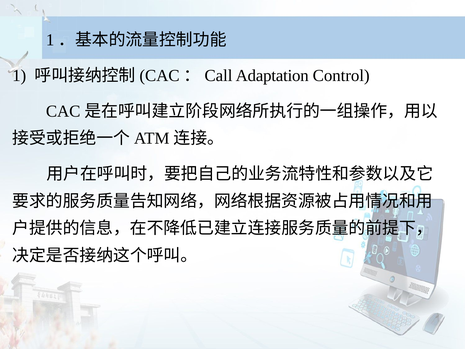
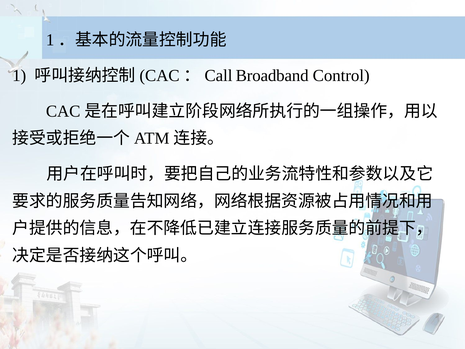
Adaptation: Adaptation -> Broadband
